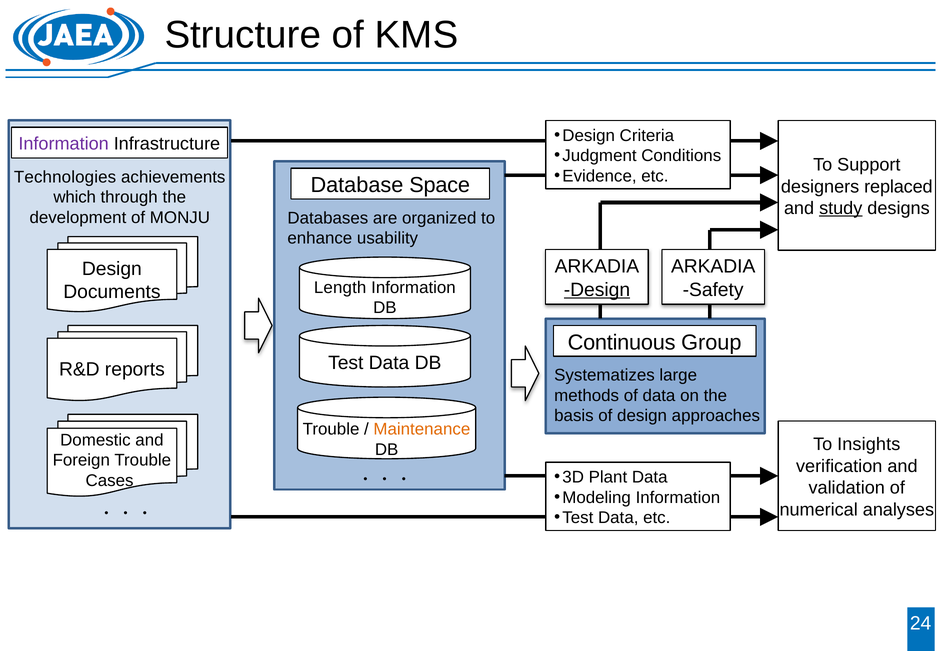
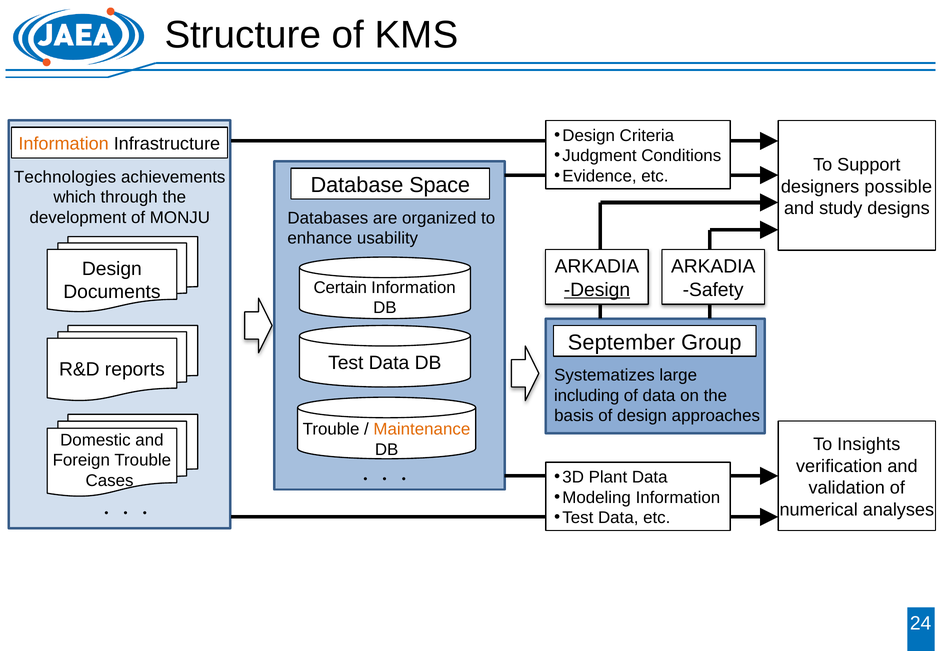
Information at (64, 144) colour: purple -> orange
replaced: replaced -> possible
study underline: present -> none
Length: Length -> Certain
Continuous: Continuous -> September
methods: methods -> including
